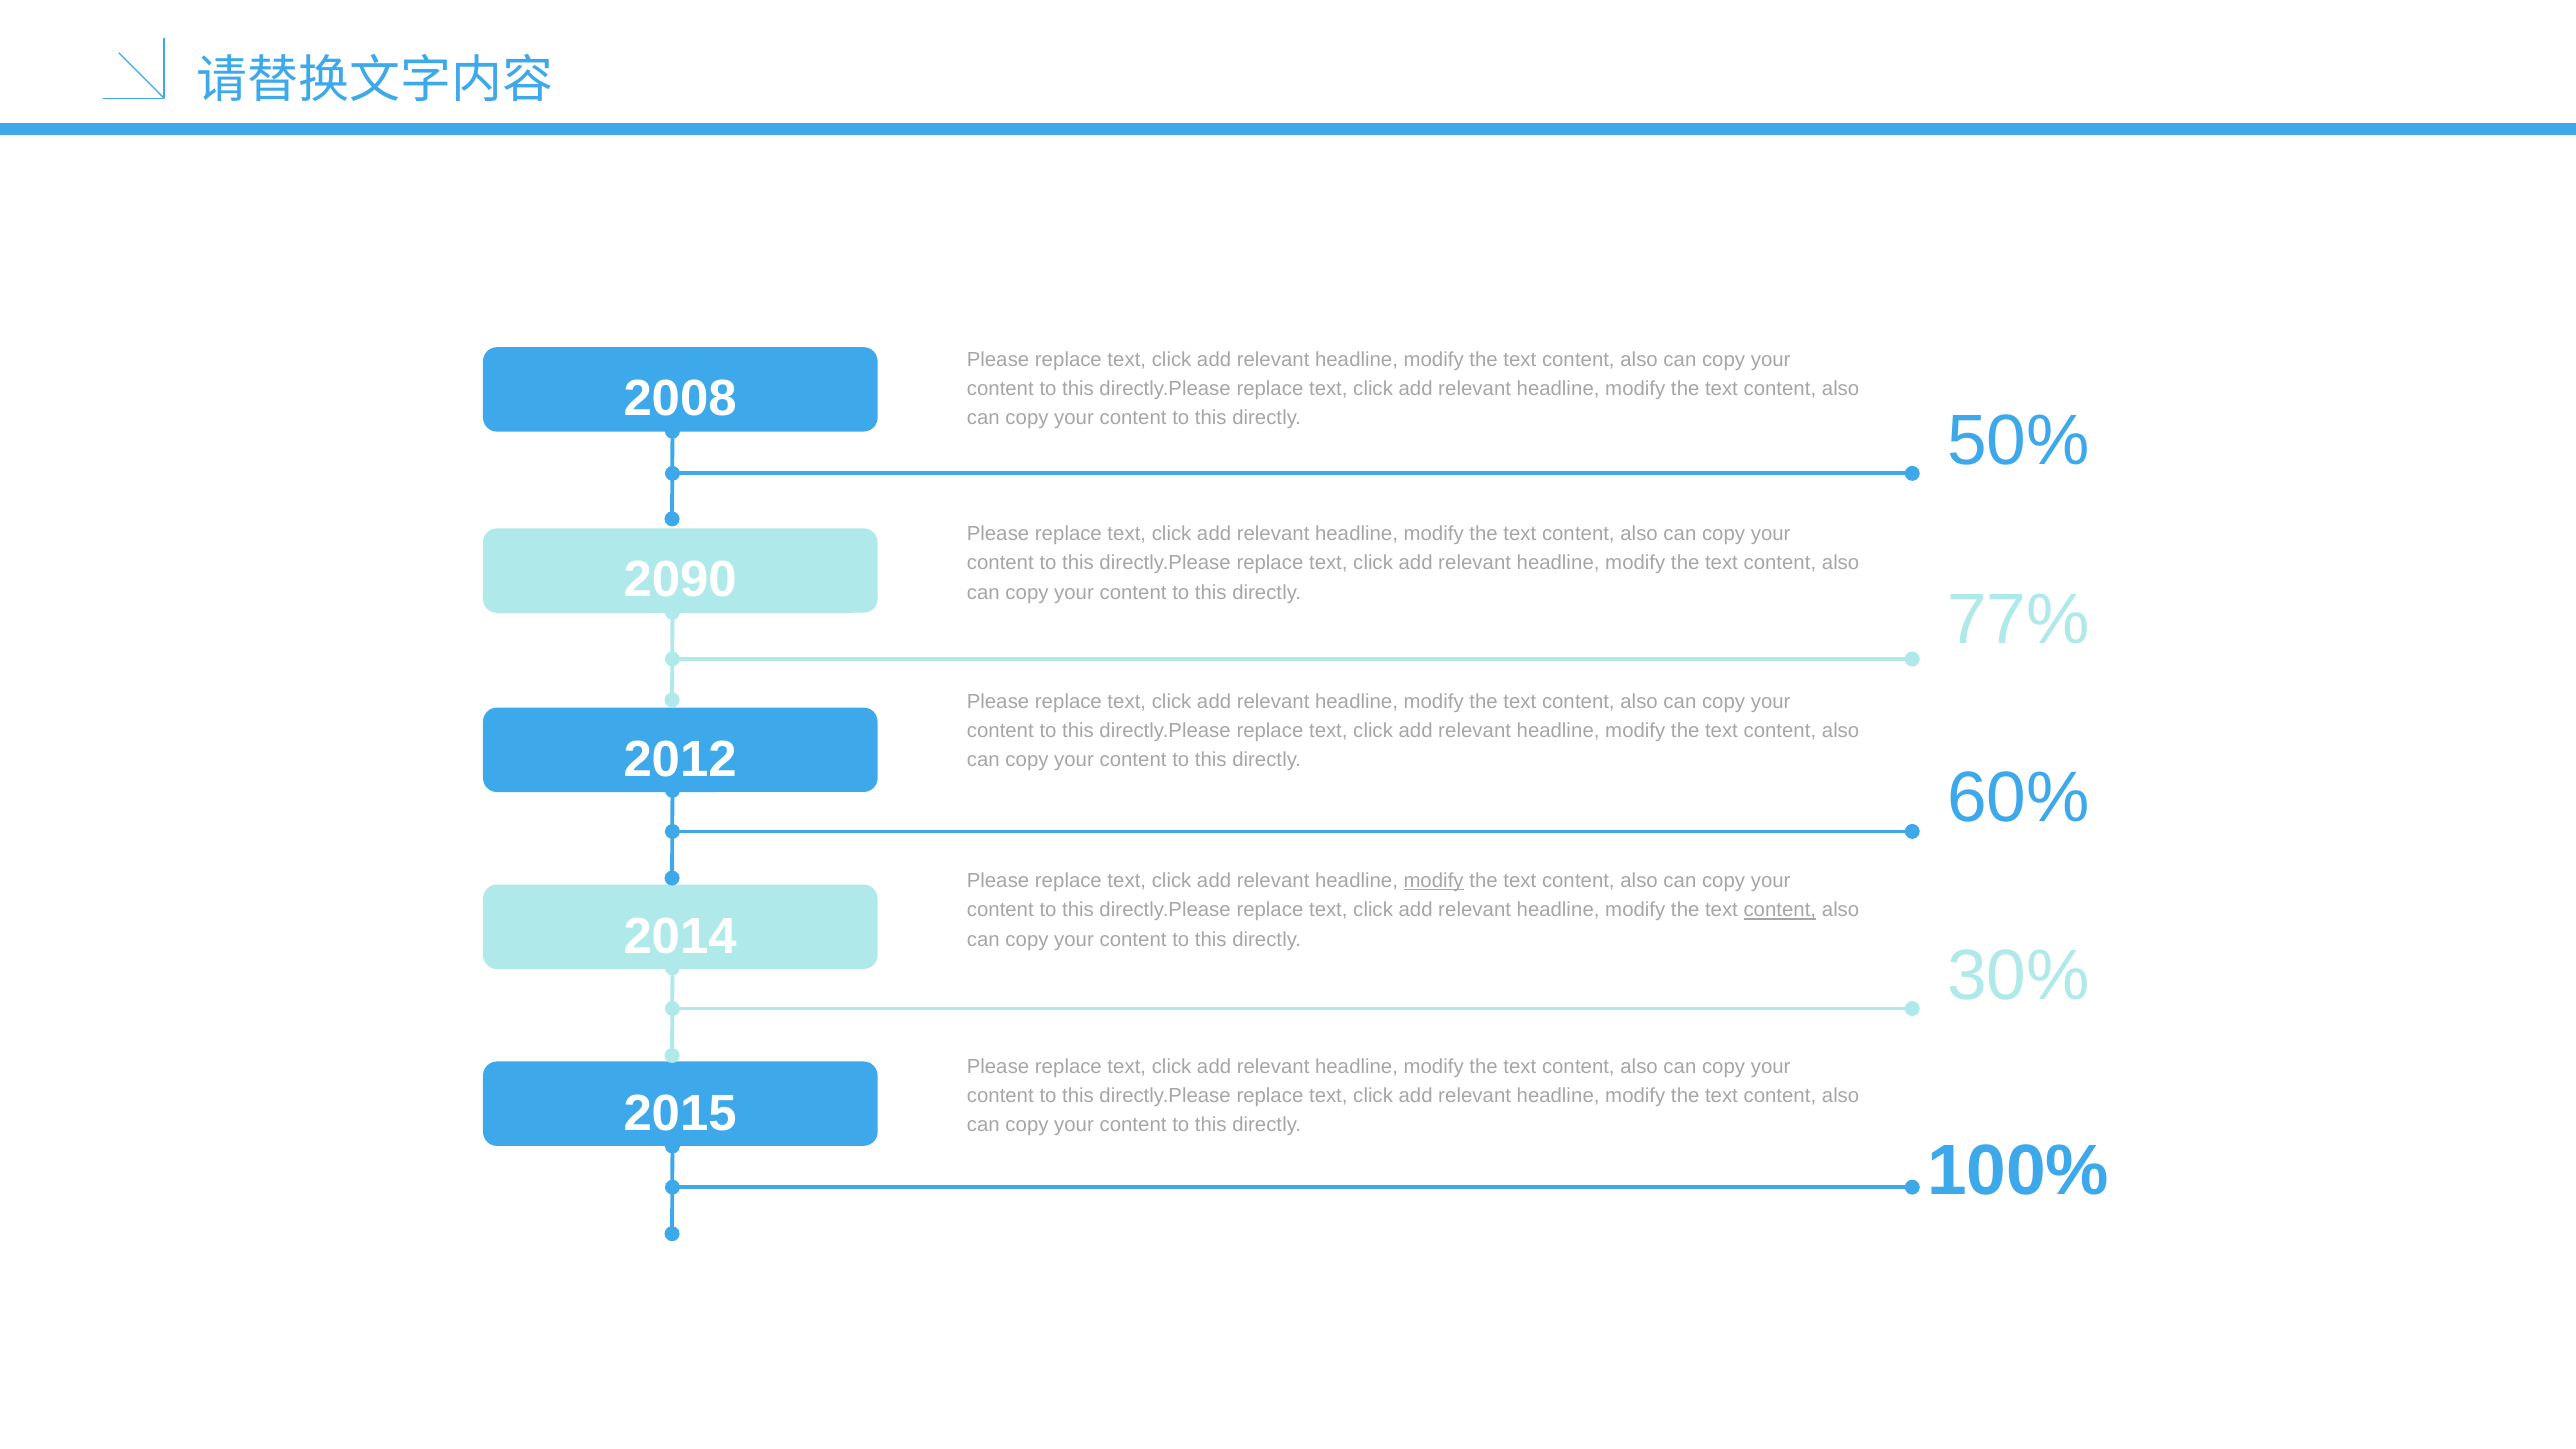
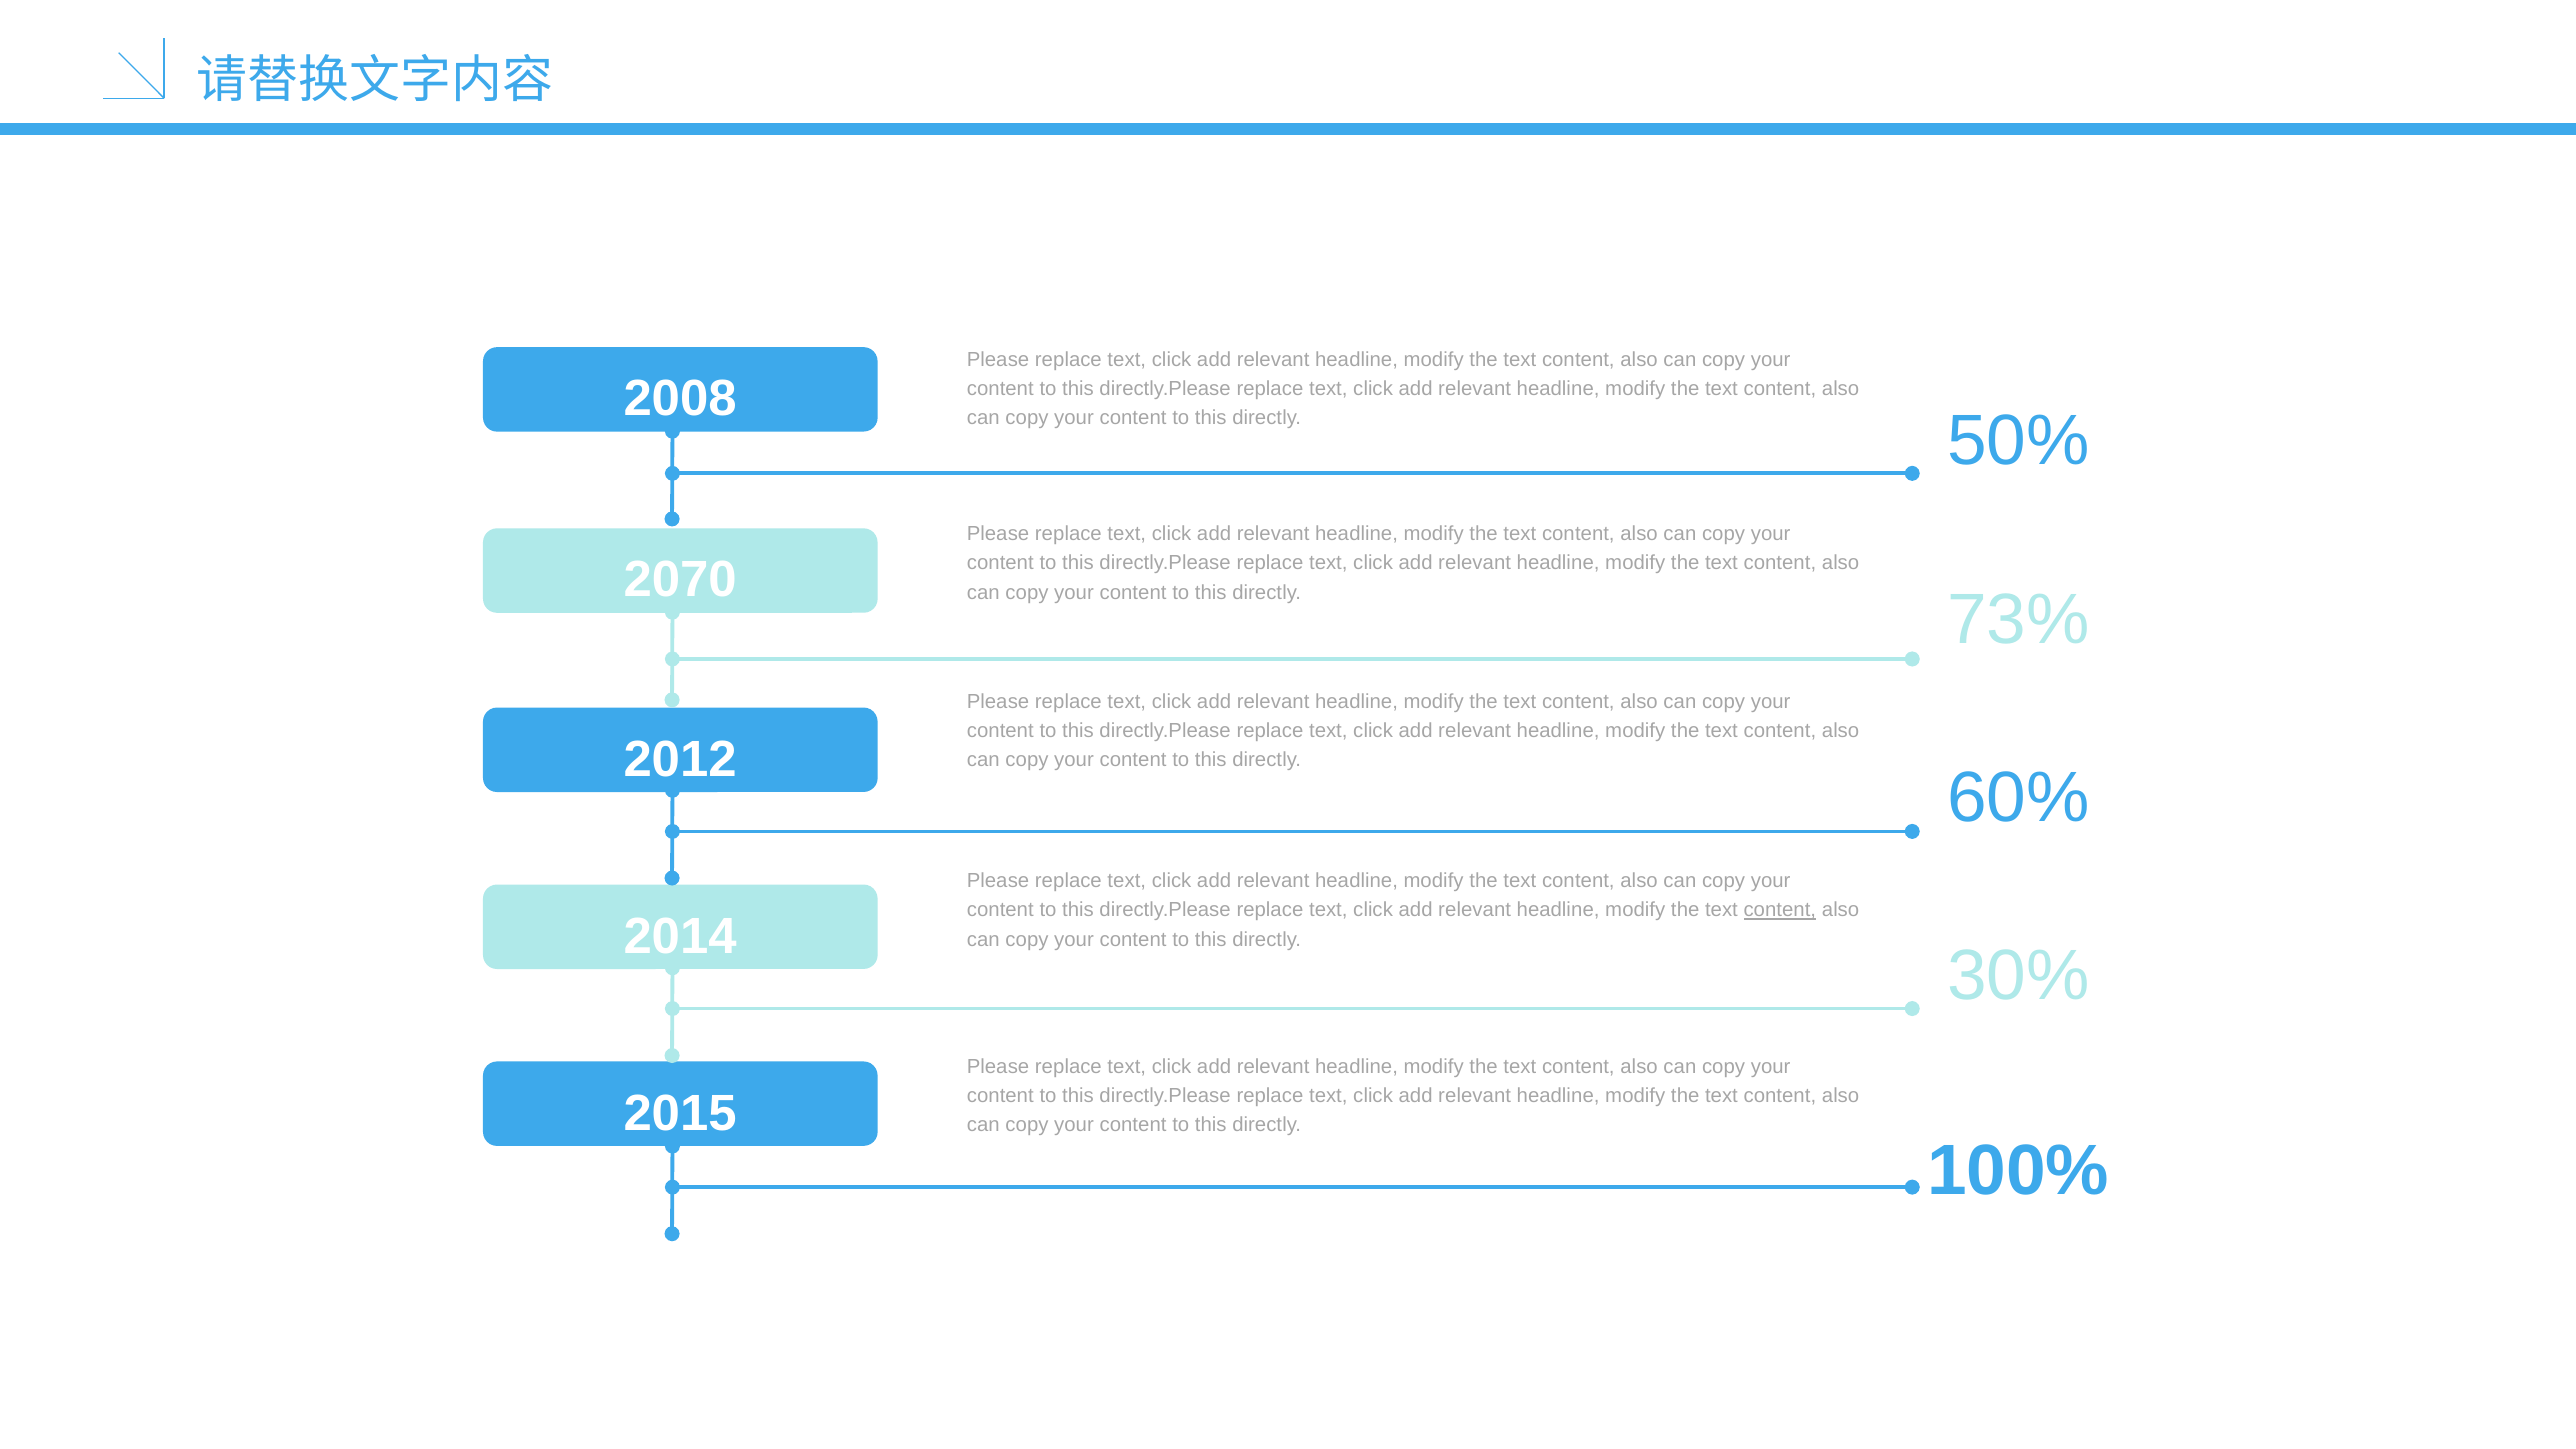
2090: 2090 -> 2070
77%: 77% -> 73%
modify at (1434, 881) underline: present -> none
